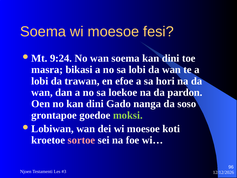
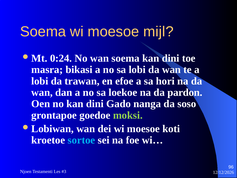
fesi: fesi -> mijl
9:24: 9:24 -> 0:24
sortoe colour: pink -> light blue
